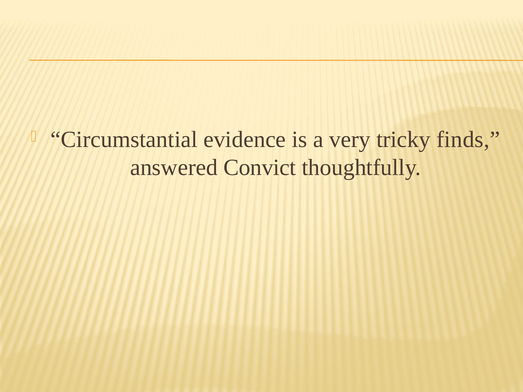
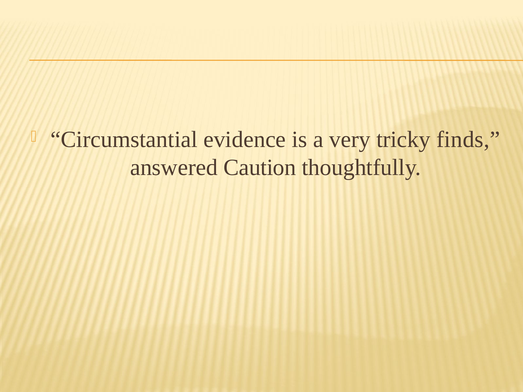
Convict: Convict -> Caution
